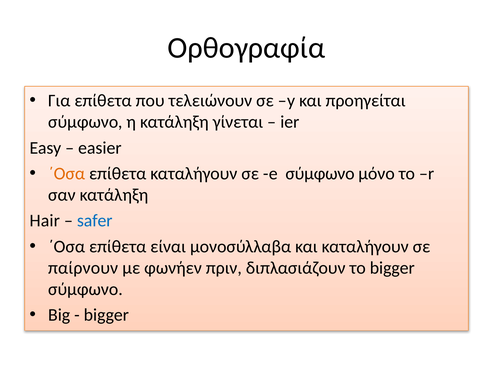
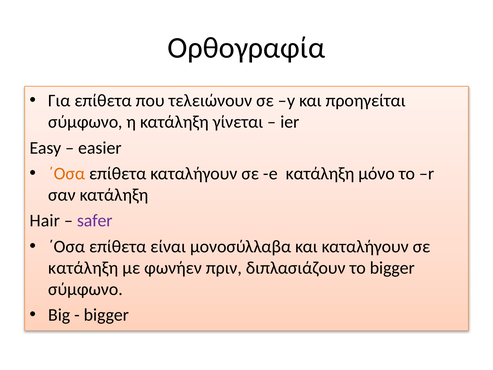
e σύμφωνο: σύμφωνο -> κατάληξη
safer colour: blue -> purple
παίρνουν at (83, 268): παίρνουν -> κατάληξη
